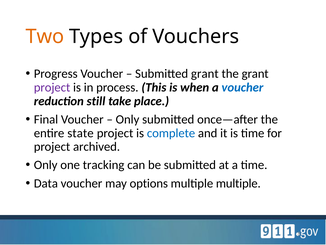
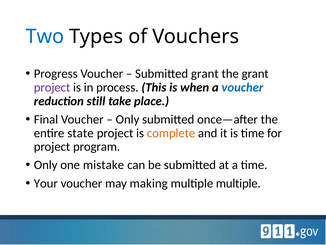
Two colour: orange -> blue
complete colour: blue -> orange
archived: archived -> program
tracking: tracking -> mistake
Data: Data -> Your
options: options -> making
